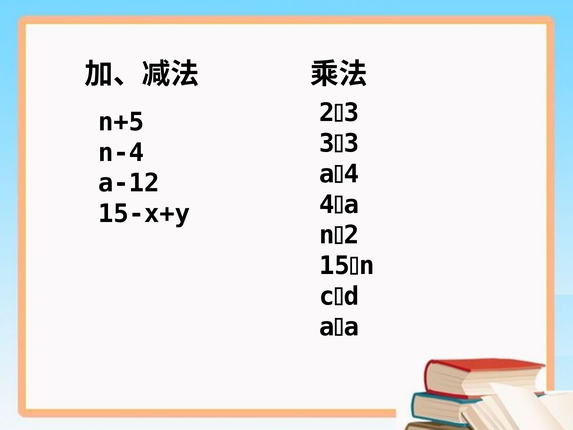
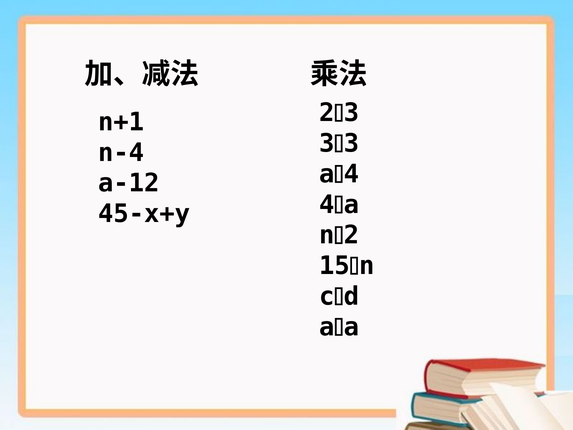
n+5: n+5 -> n+1
15-x+y: 15-x+y -> 45-x+y
